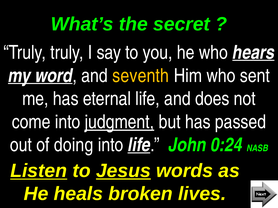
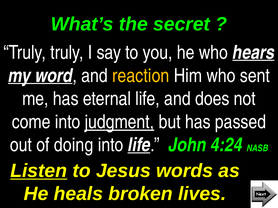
seventh: seventh -> reaction
0:24: 0:24 -> 4:24
Jesus underline: present -> none
